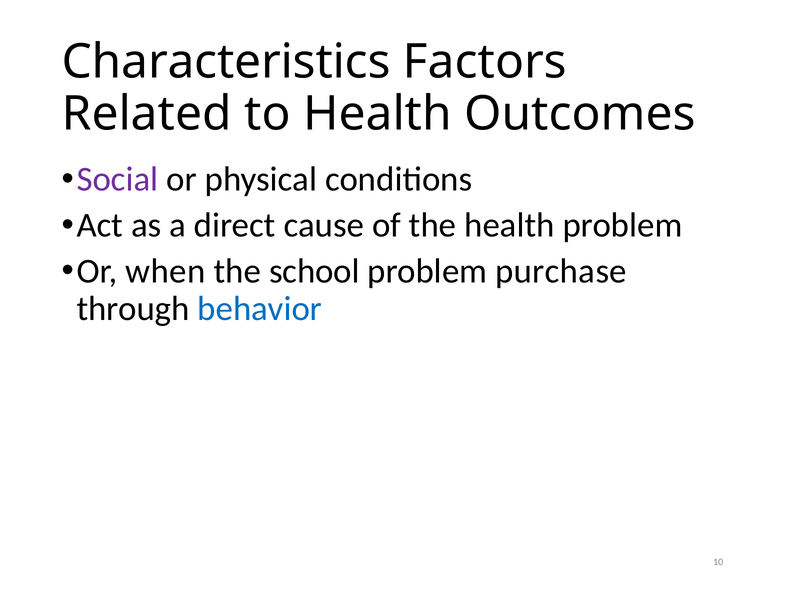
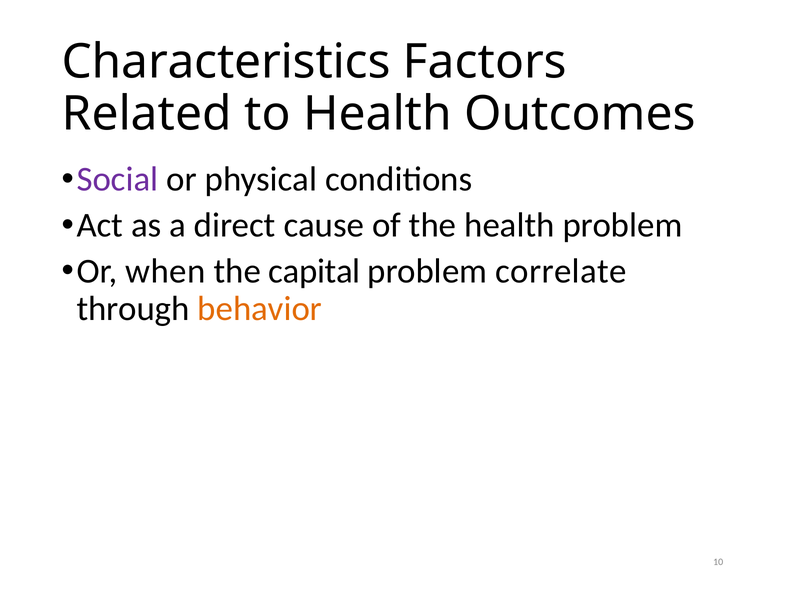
school: school -> capital
purchase: purchase -> correlate
behavior colour: blue -> orange
